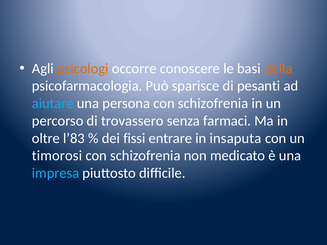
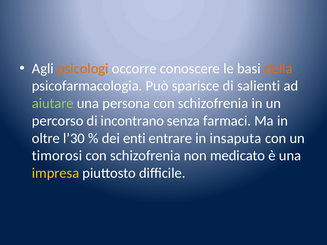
pesanti: pesanti -> salienti
aiutare colour: light blue -> light green
trovassero: trovassero -> incontrano
l’83: l’83 -> l’30
fissi: fissi -> enti
impresa colour: light blue -> yellow
